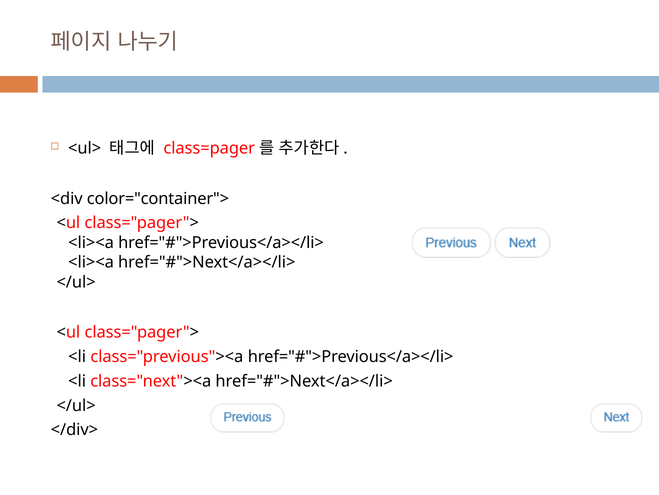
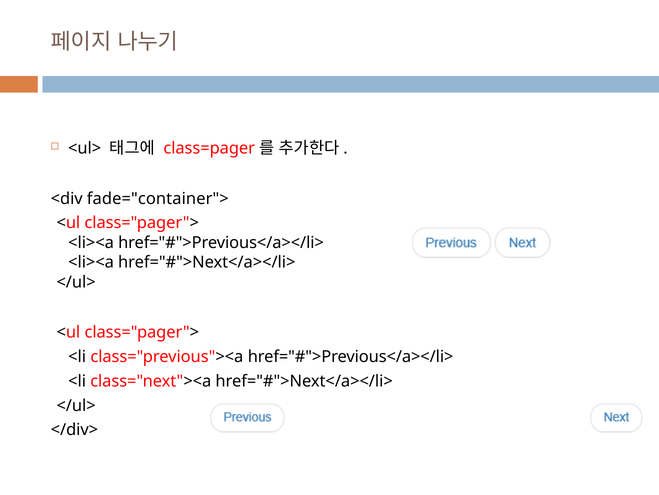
color="container">: color="container"> -> fade="container">
